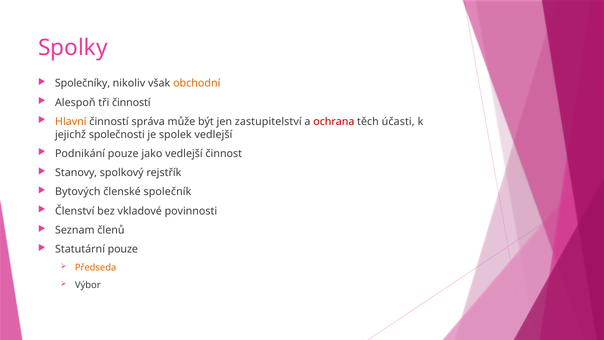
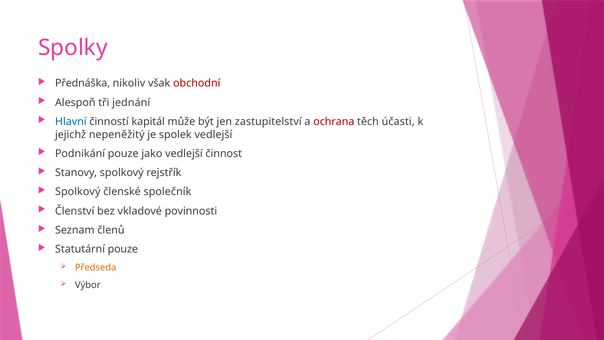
Společníky: Společníky -> Přednáška
obchodní colour: orange -> red
tři činností: činností -> jednání
Hlavní colour: orange -> blue
správa: správa -> kapitál
společnosti: společnosti -> nepeněžitý
Bytových at (78, 192): Bytových -> Spolkový
